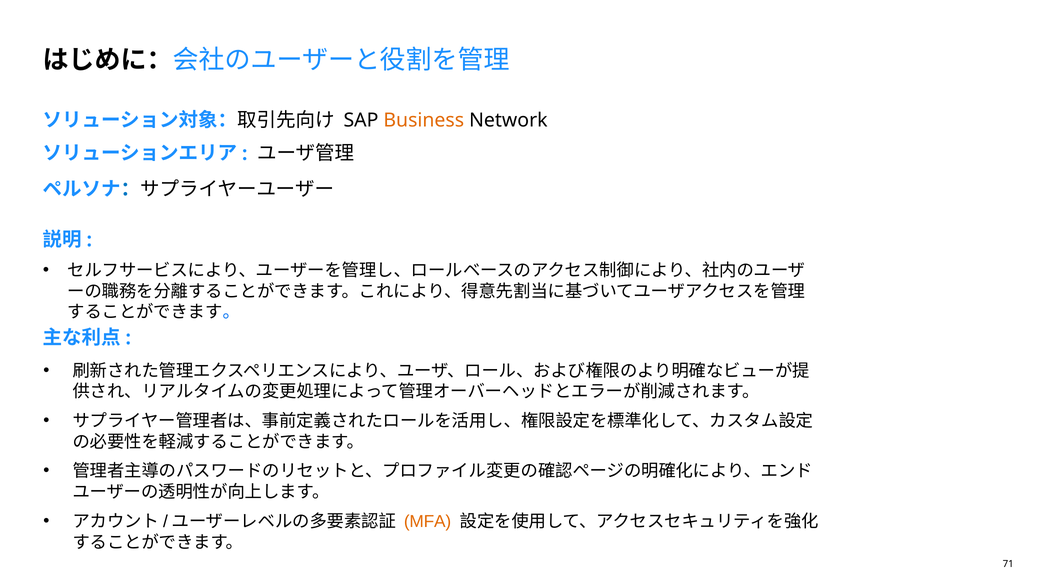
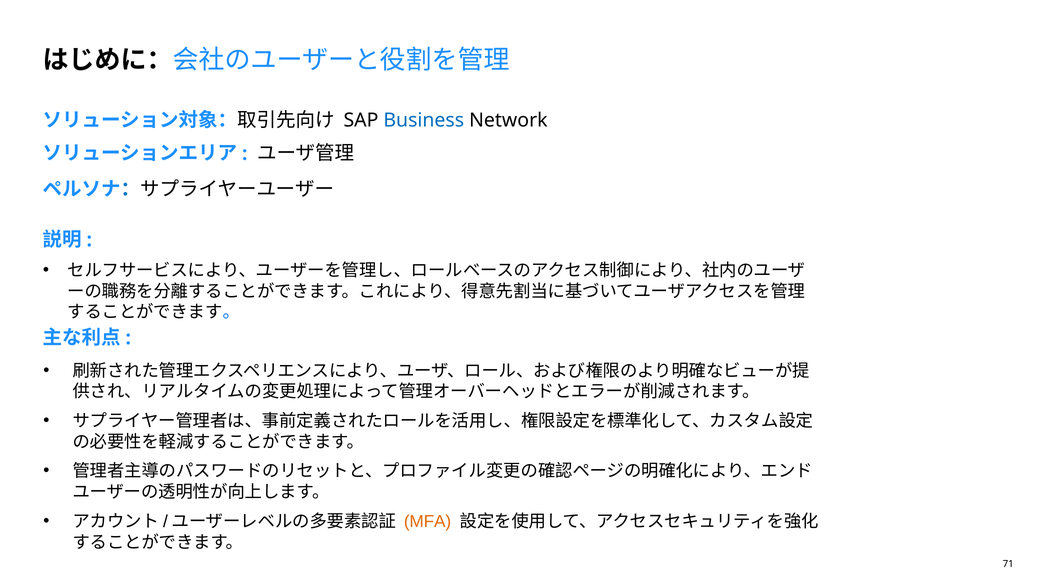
Business colour: orange -> blue
